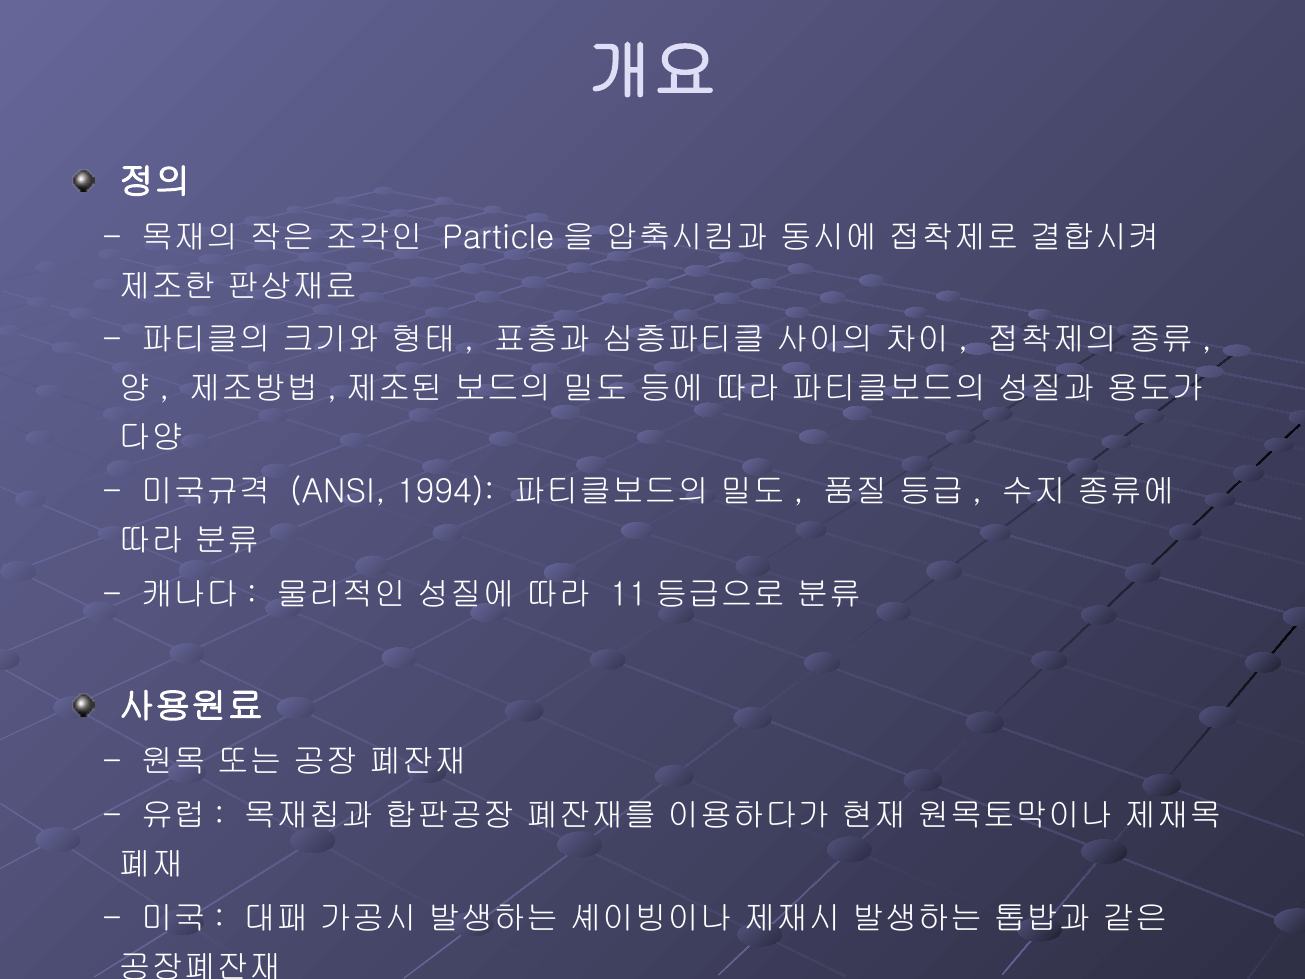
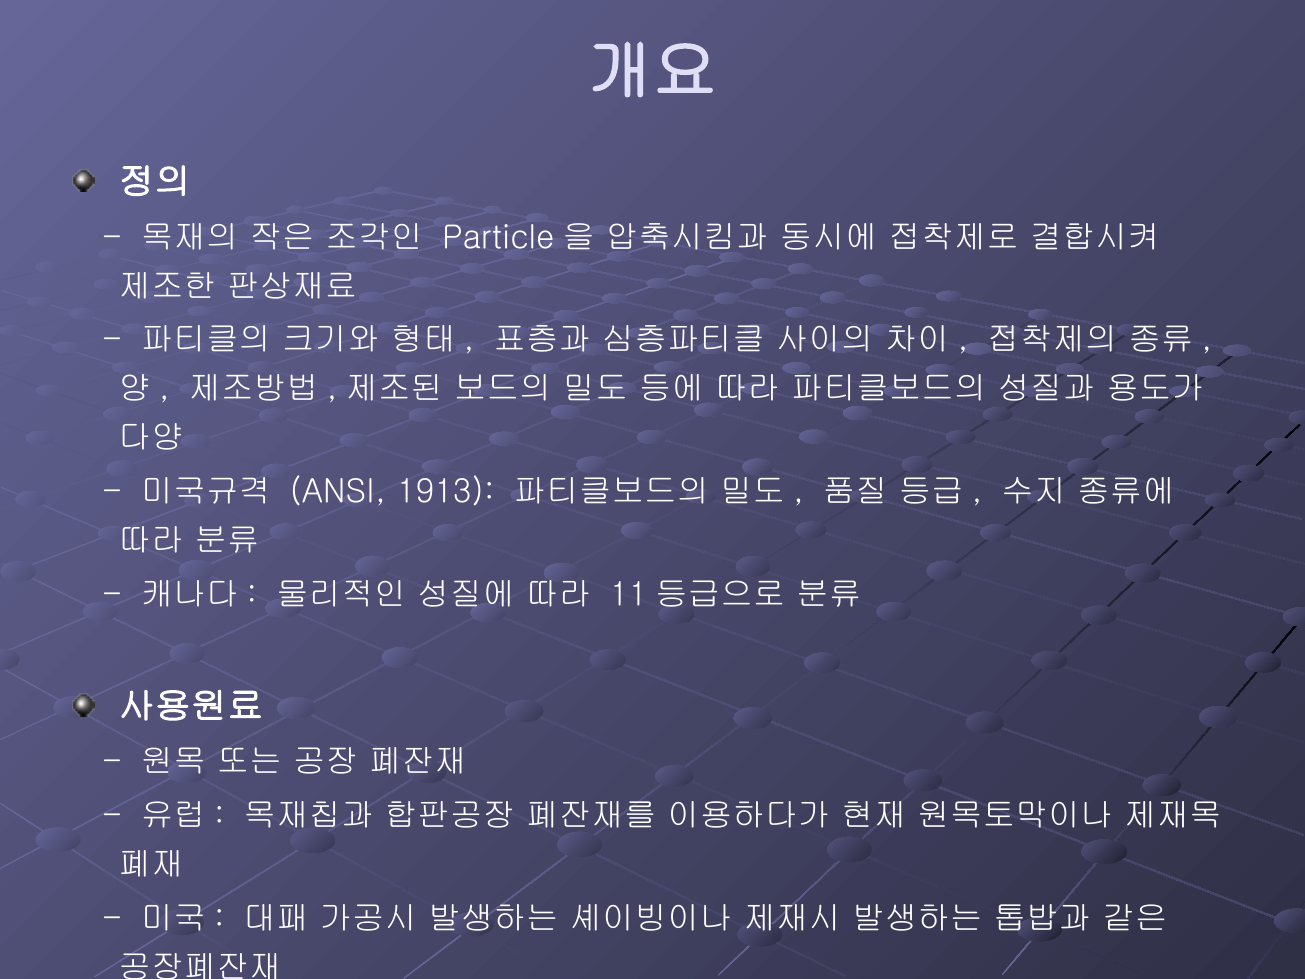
1994: 1994 -> 1913
